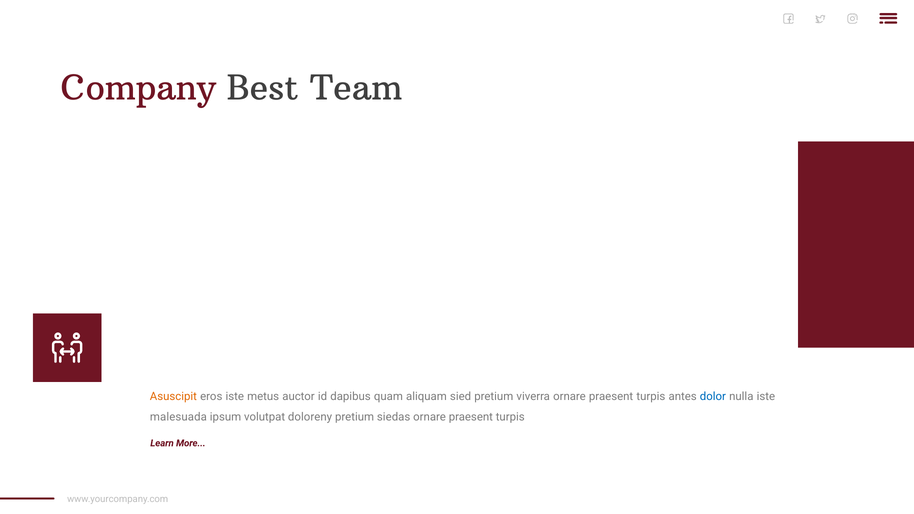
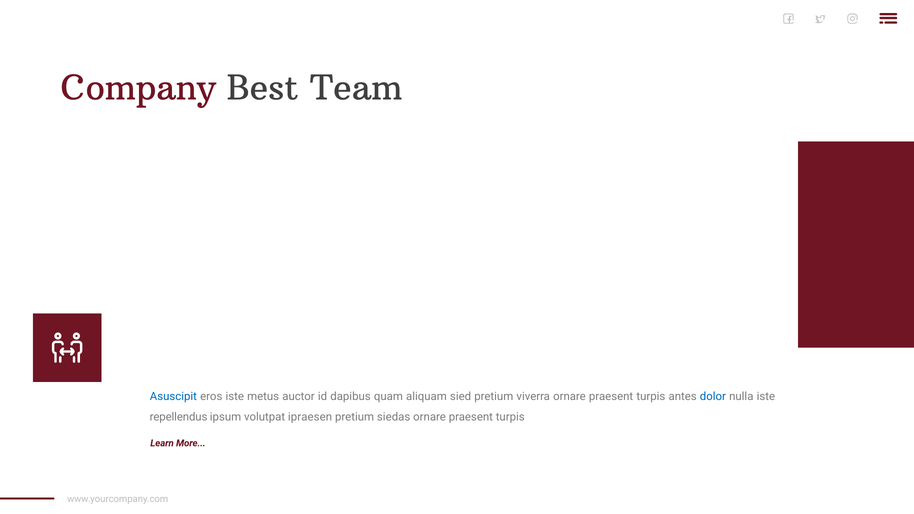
Asuscipit colour: orange -> blue
malesuada: malesuada -> repellendus
doloreny: doloreny -> ipraesen
